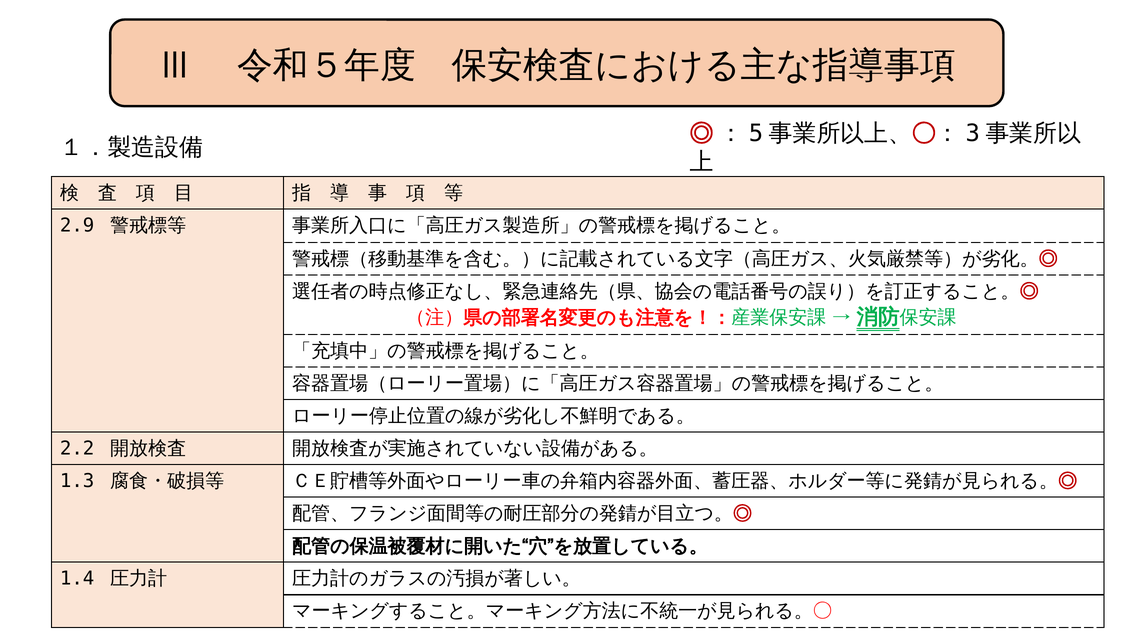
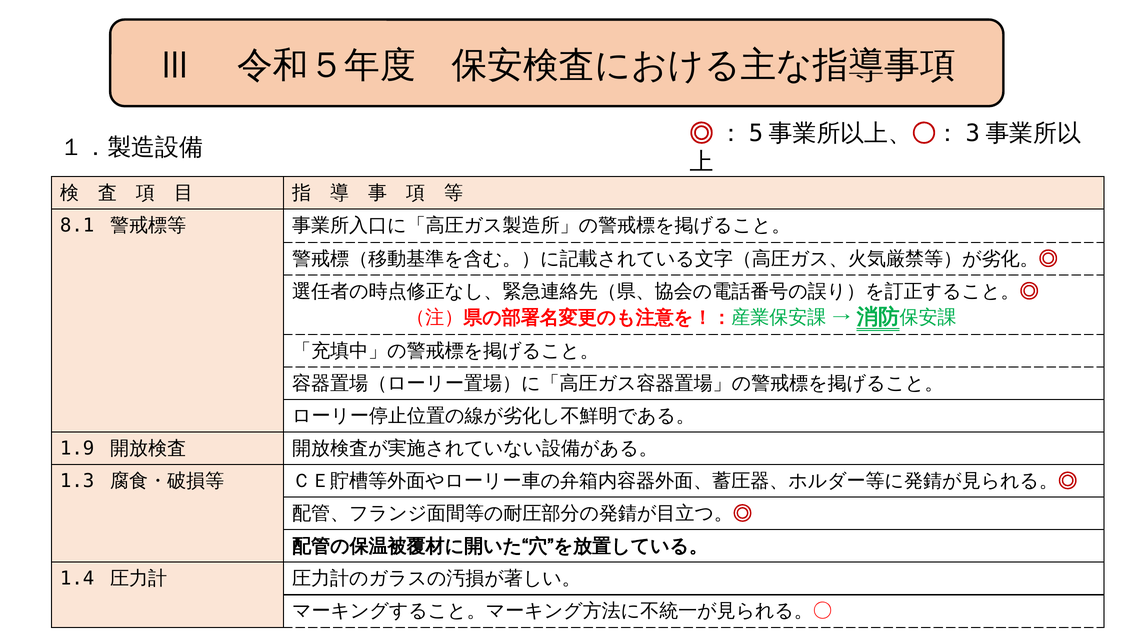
2.9: 2.9 -> 8.1
2.2: 2.2 -> 1.9
